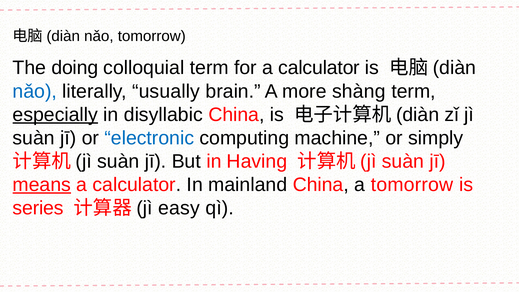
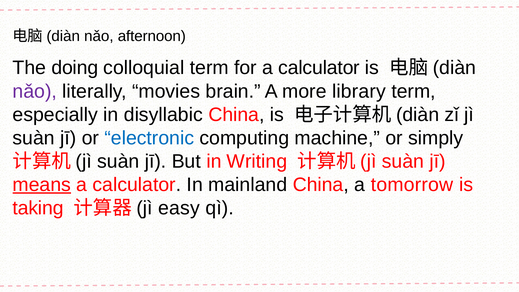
nǎo tomorrow: tomorrow -> afternoon
nǎo at (35, 91) colour: blue -> purple
usually: usually -> movies
shàng: shàng -> library
especially underline: present -> none
Having: Having -> Writing
series: series -> taking
